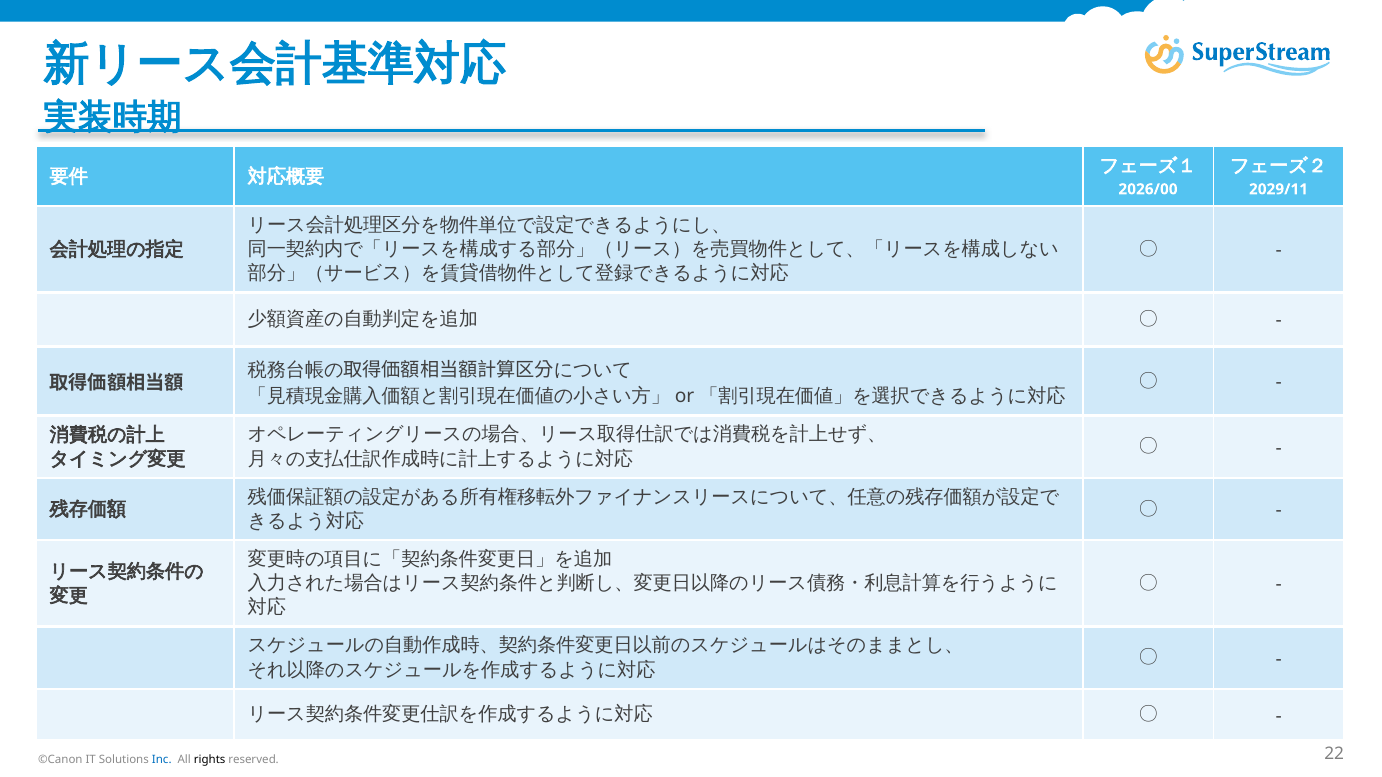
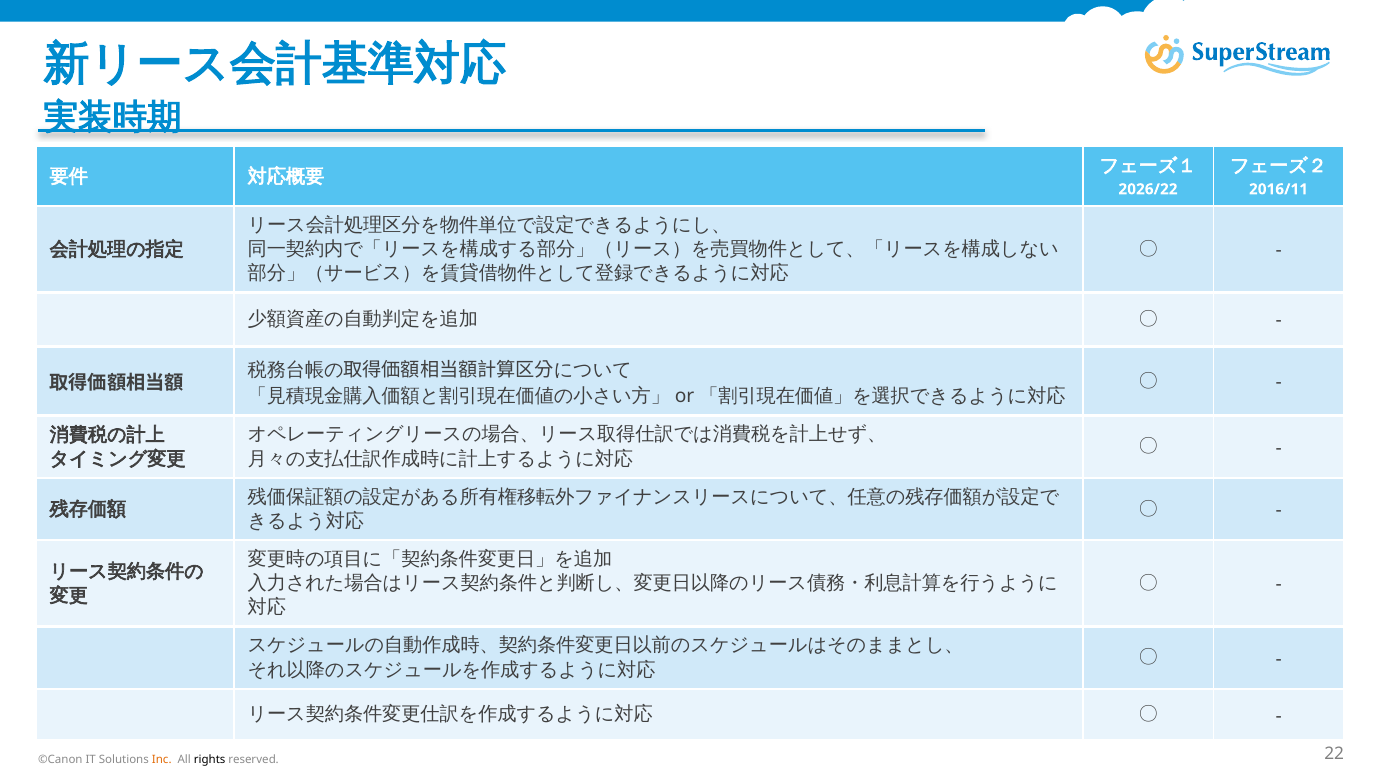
2026/00: 2026/00 -> 2026/22
2029/11: 2029/11 -> 2016/11
Inc colour: blue -> orange
